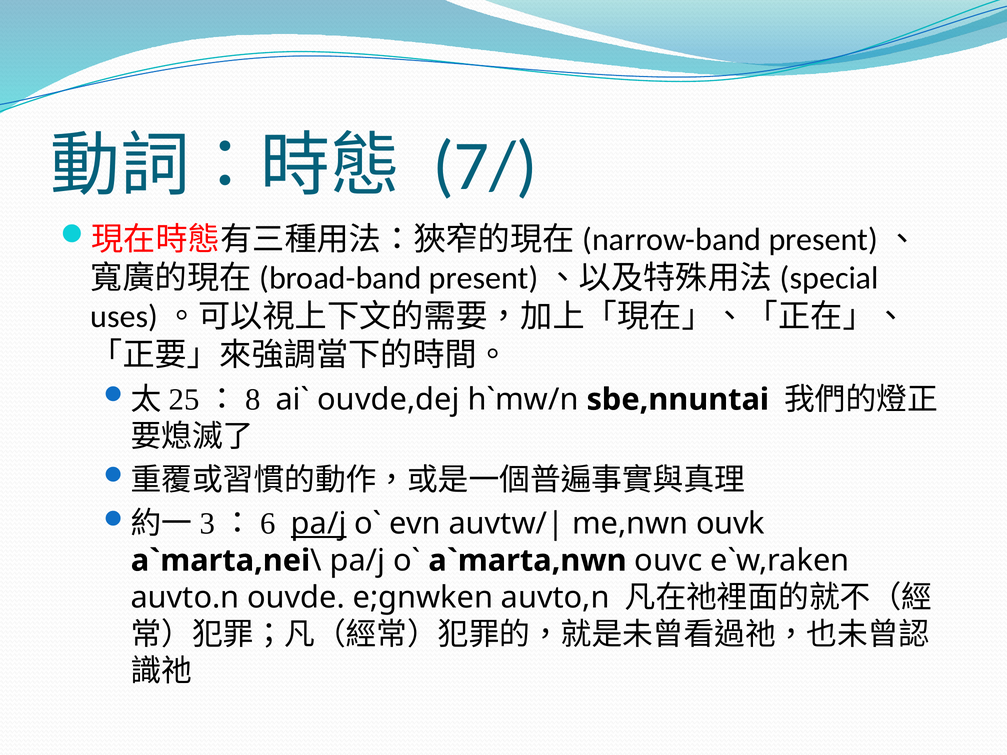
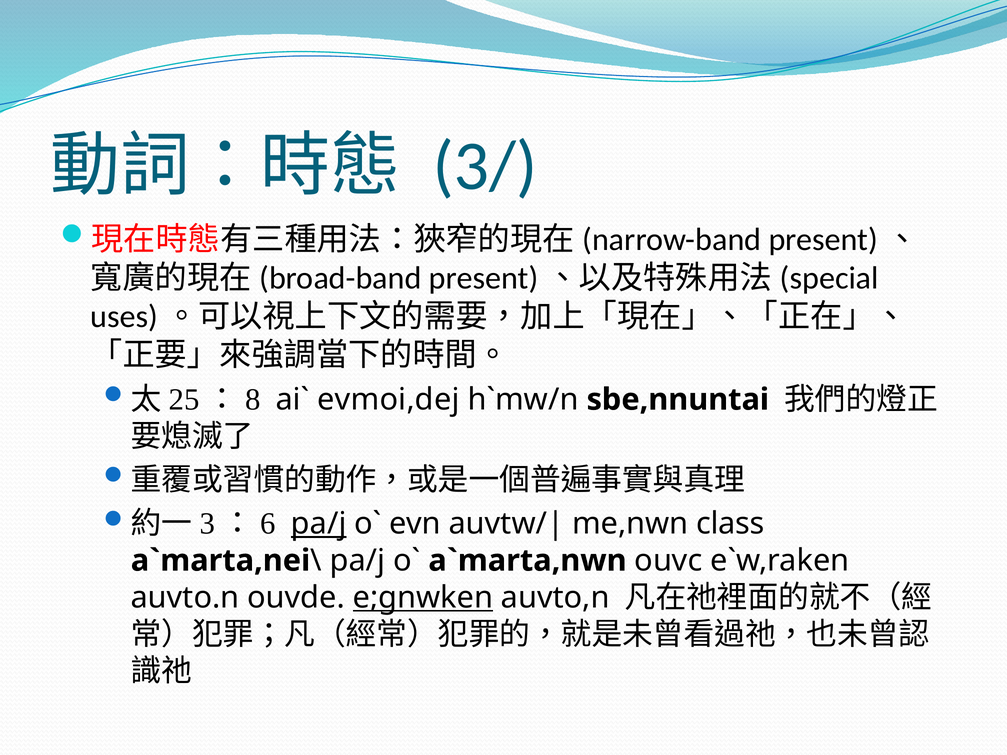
7/: 7/ -> 3/
ouvde,dej: ouvde,dej -> evmoi,dej
ouvk: ouvk -> class
e;gnwken underline: none -> present
